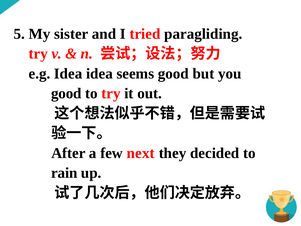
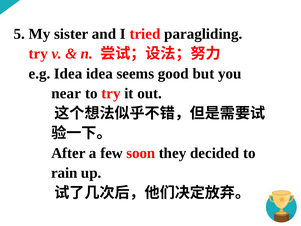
good at (66, 93): good -> near
next: next -> soon
